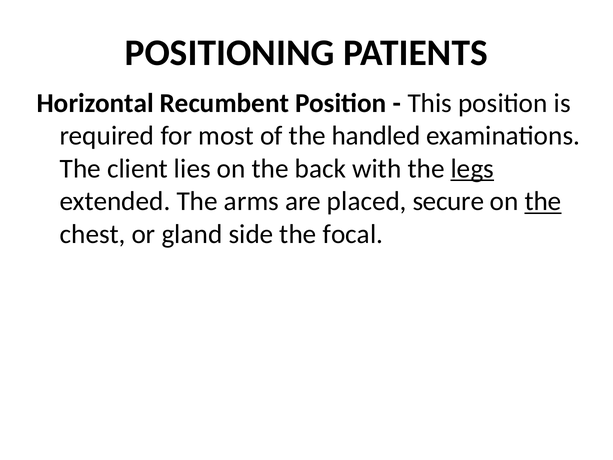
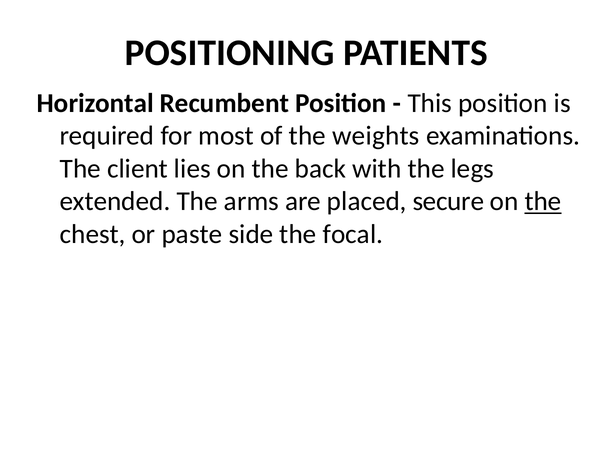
handled: handled -> weights
legs underline: present -> none
gland: gland -> paste
